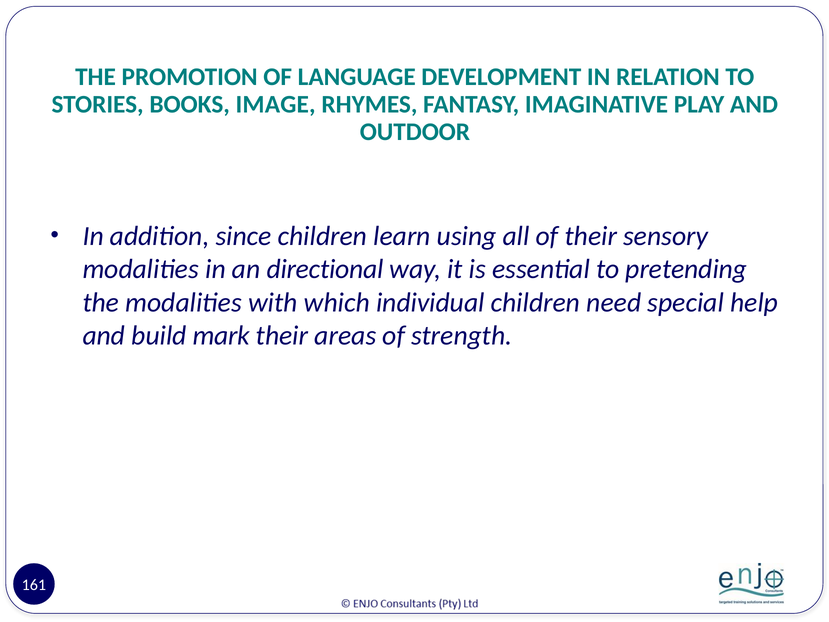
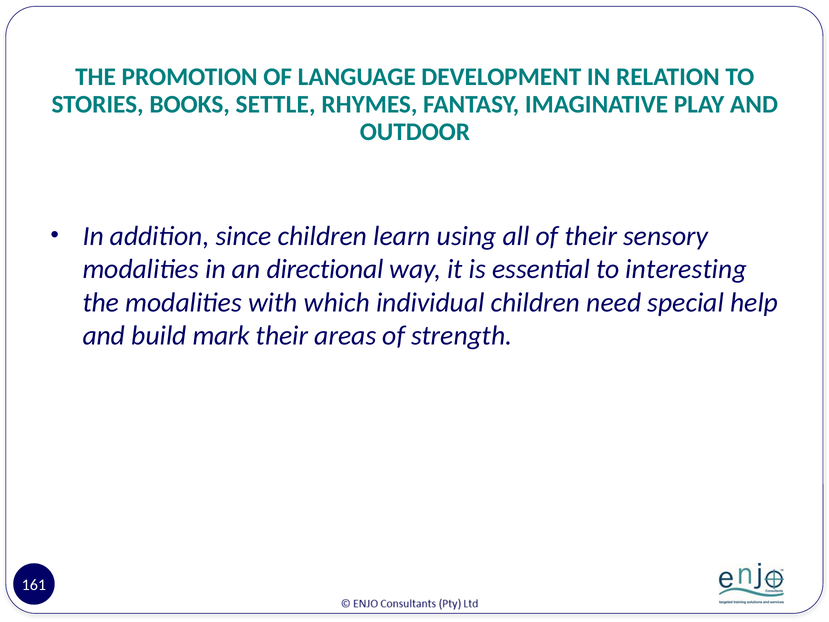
IMAGE: IMAGE -> SETTLE
pretending: pretending -> interesting
